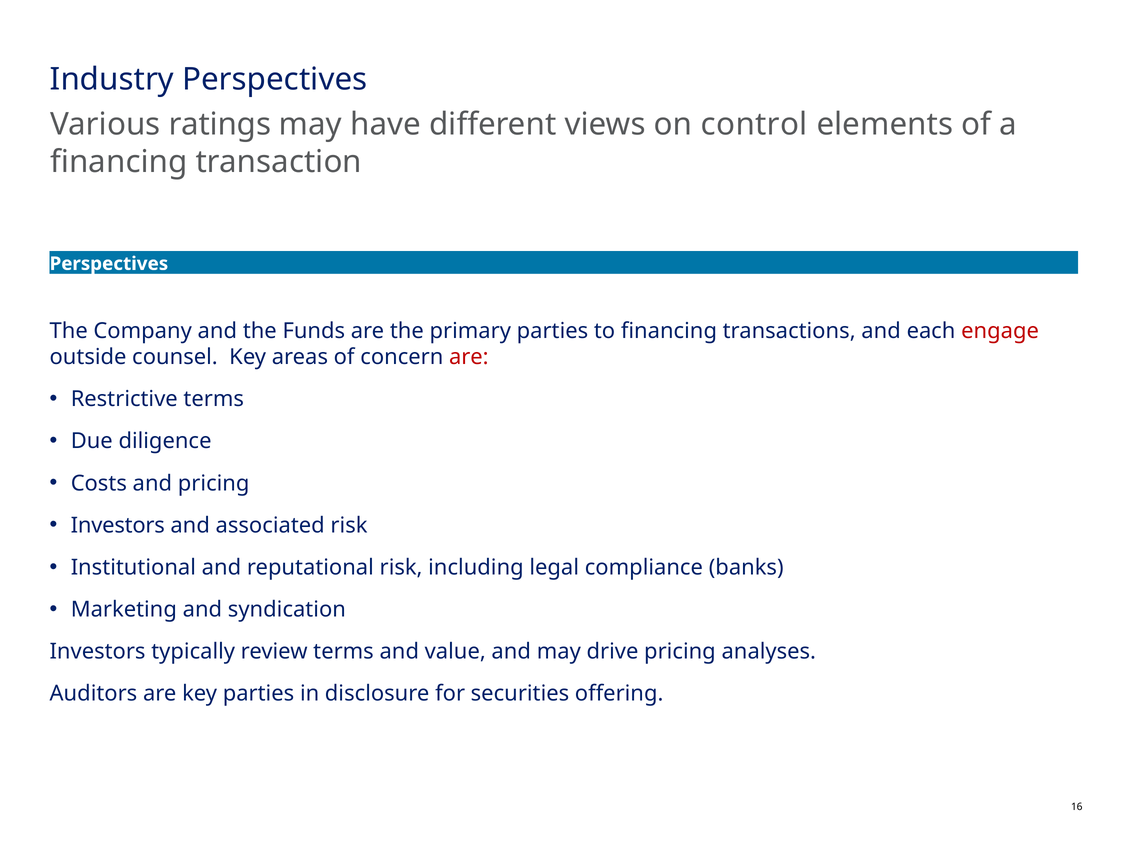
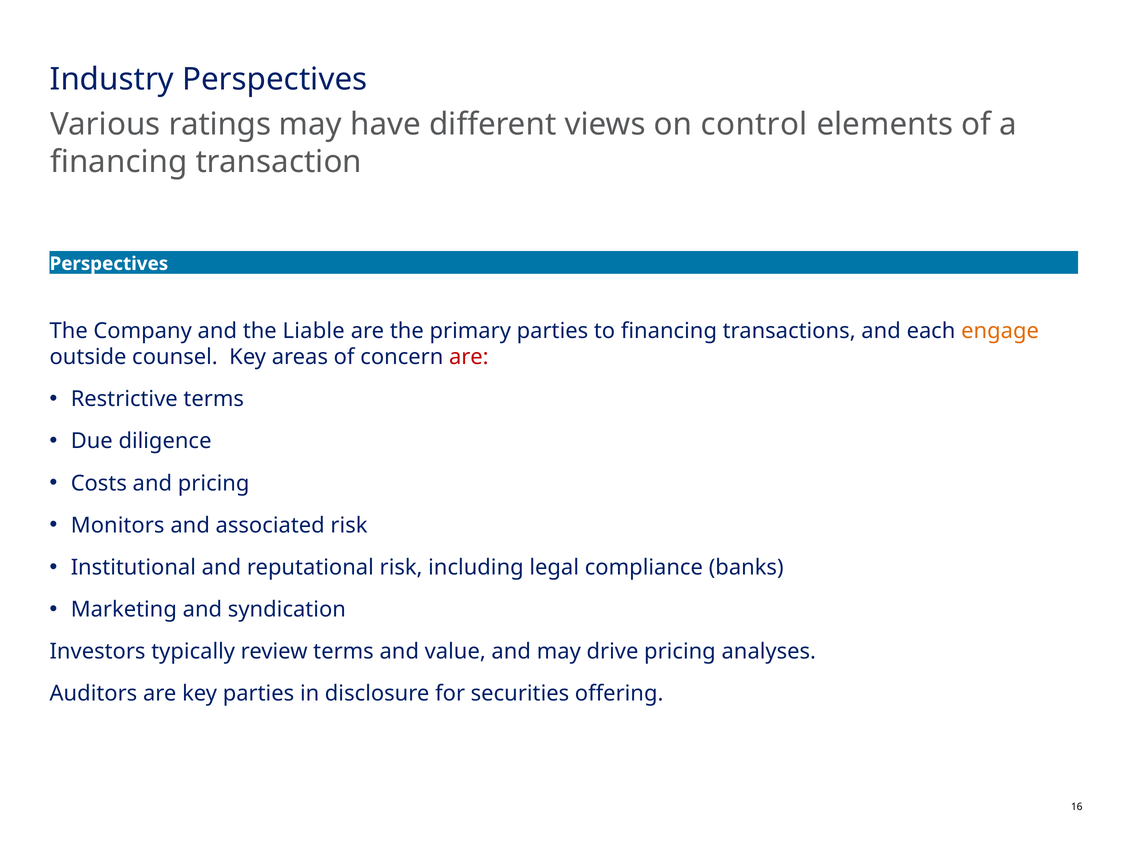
Funds: Funds -> Liable
engage colour: red -> orange
Investors at (118, 525): Investors -> Monitors
